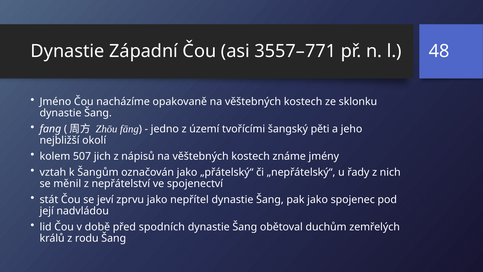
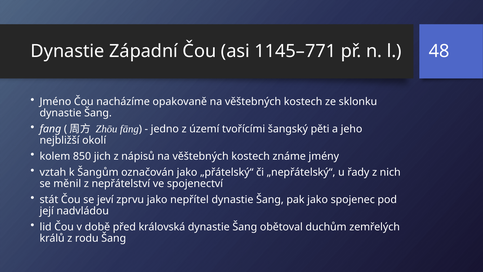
3557–771: 3557–771 -> 1145–771
507: 507 -> 850
spodních: spodních -> královská
